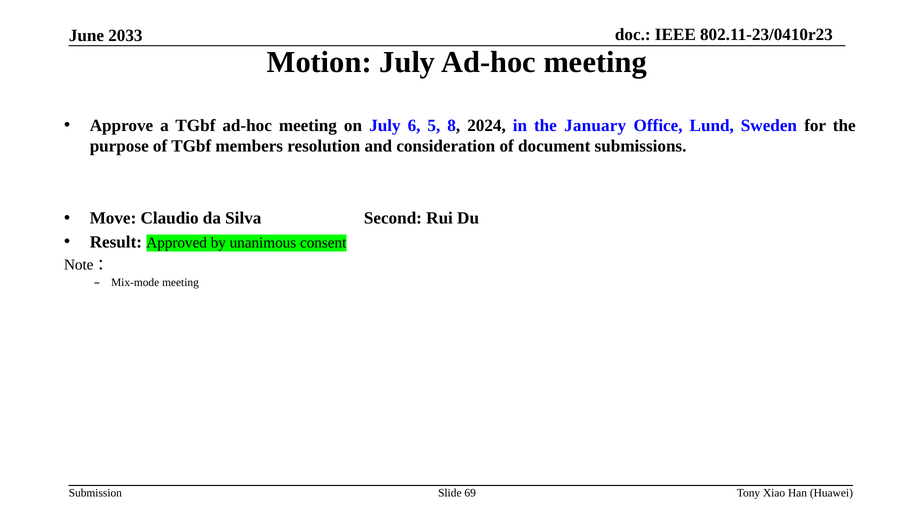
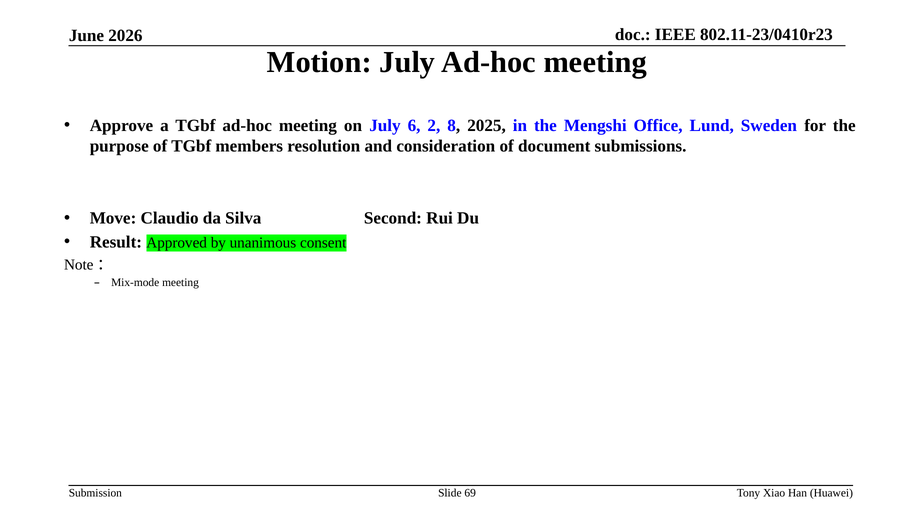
2033: 2033 -> 2026
5: 5 -> 2
2024: 2024 -> 2025
January: January -> Mengshi
